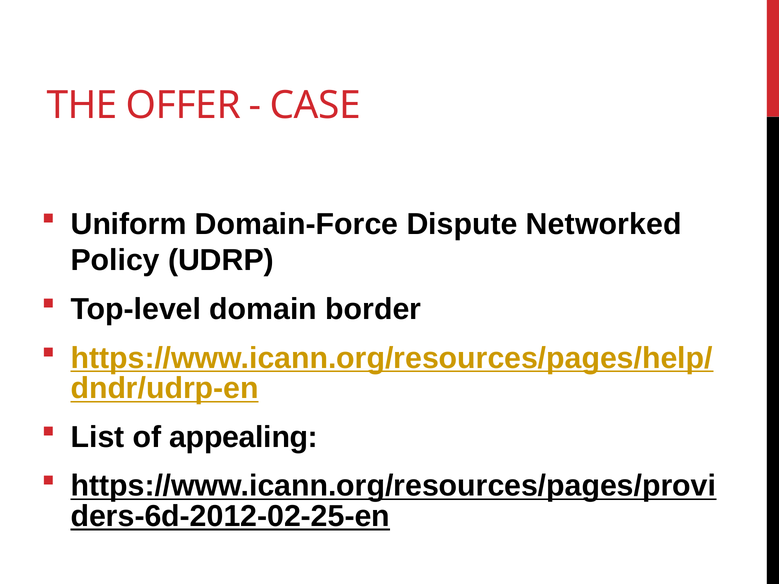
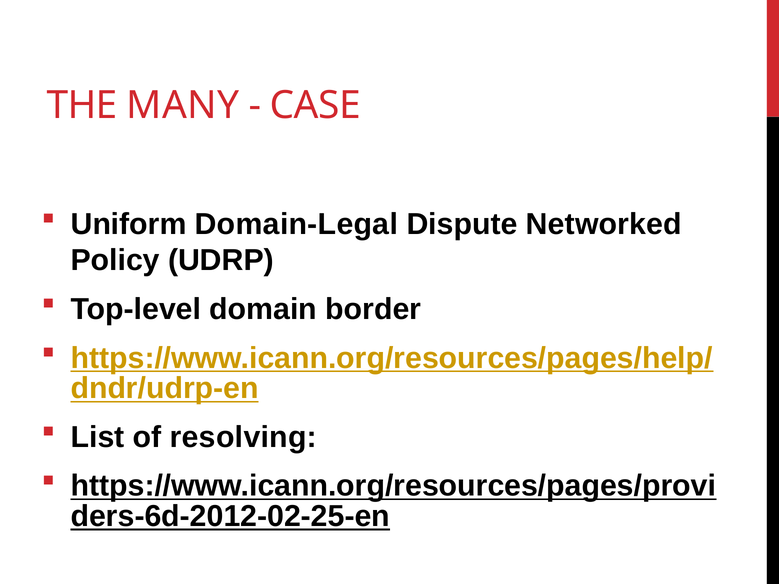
OFFER: OFFER -> MANY
Domain-Force: Domain-Force -> Domain-Legal
appealing: appealing -> resolving
